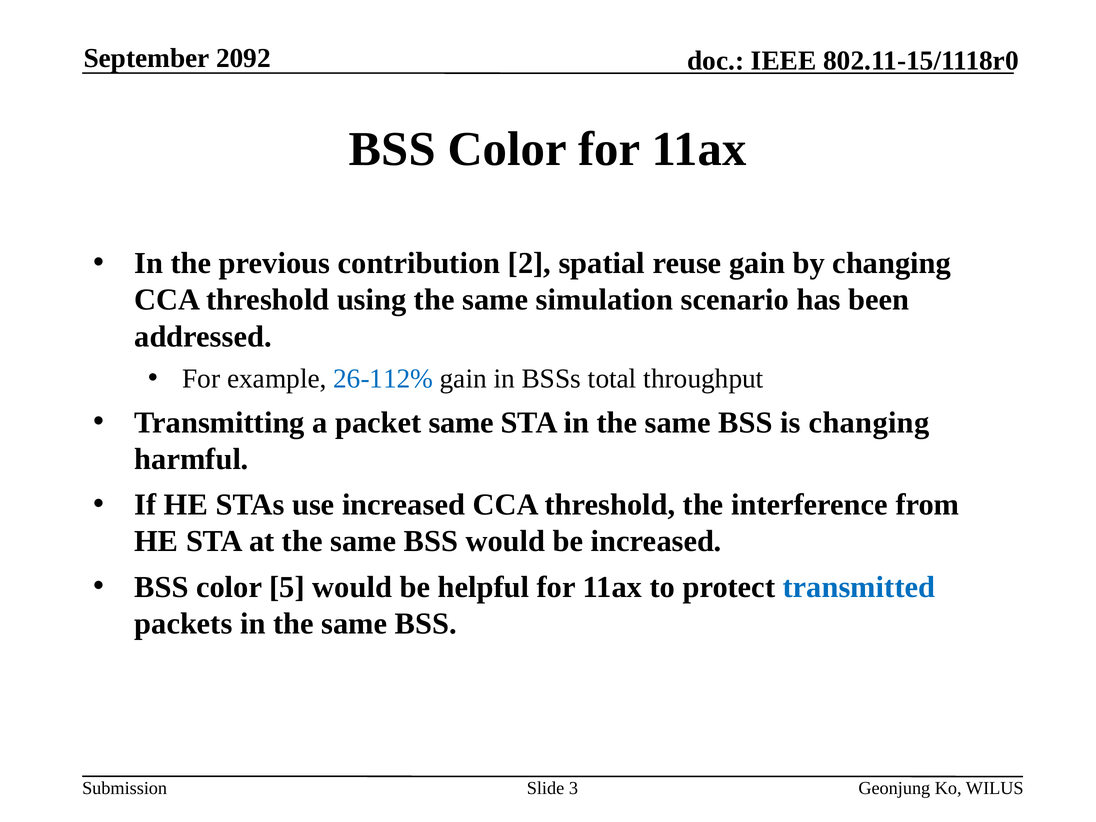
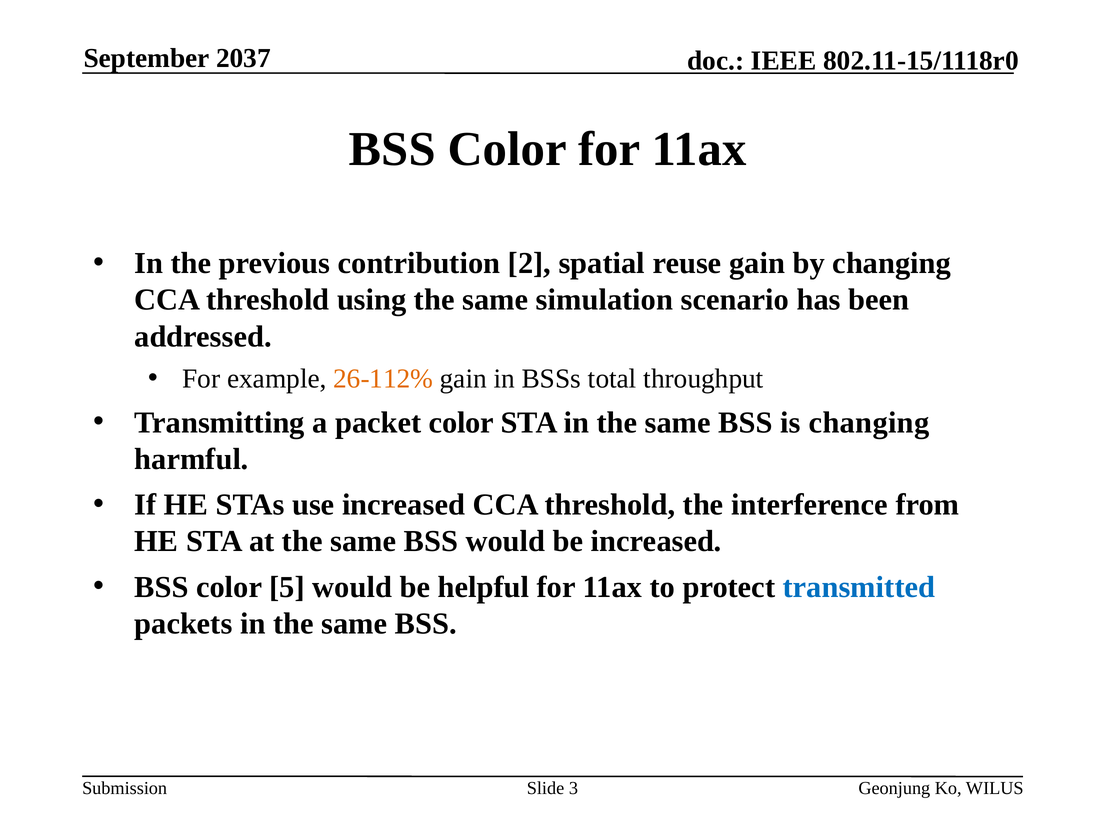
2092: 2092 -> 2037
26-112% colour: blue -> orange
packet same: same -> color
